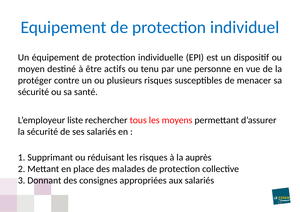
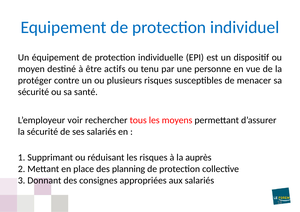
liste: liste -> voir
malades: malades -> planning
